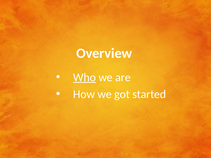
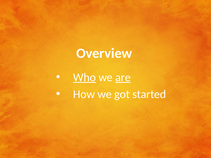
are underline: none -> present
